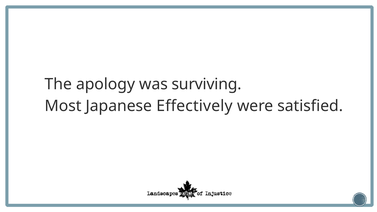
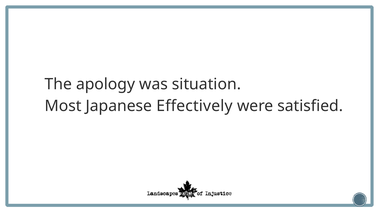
surviving: surviving -> situation
